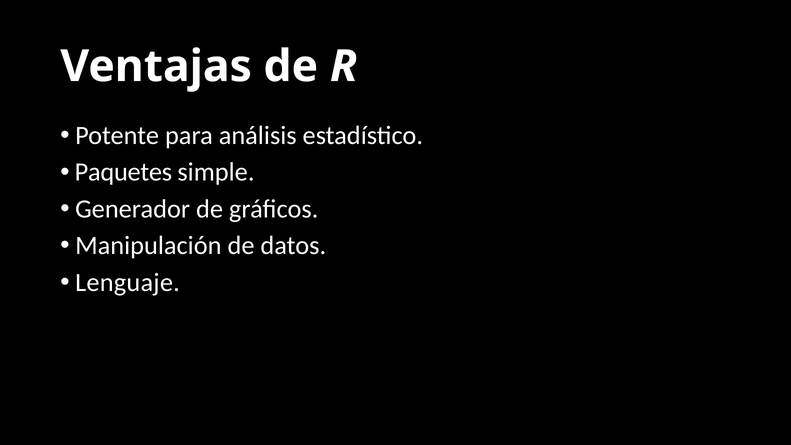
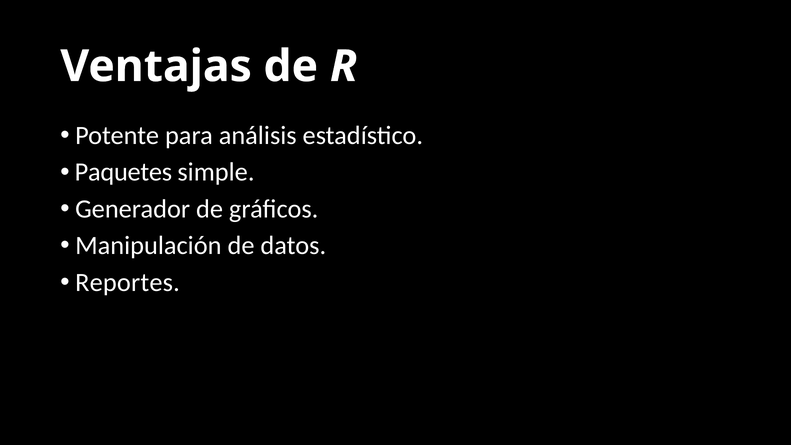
Lenguaje: Lenguaje -> Reportes
